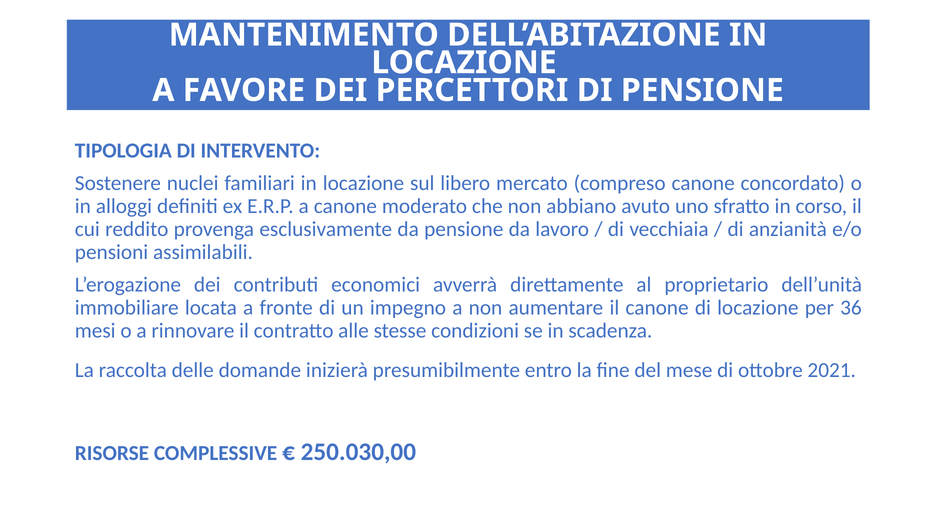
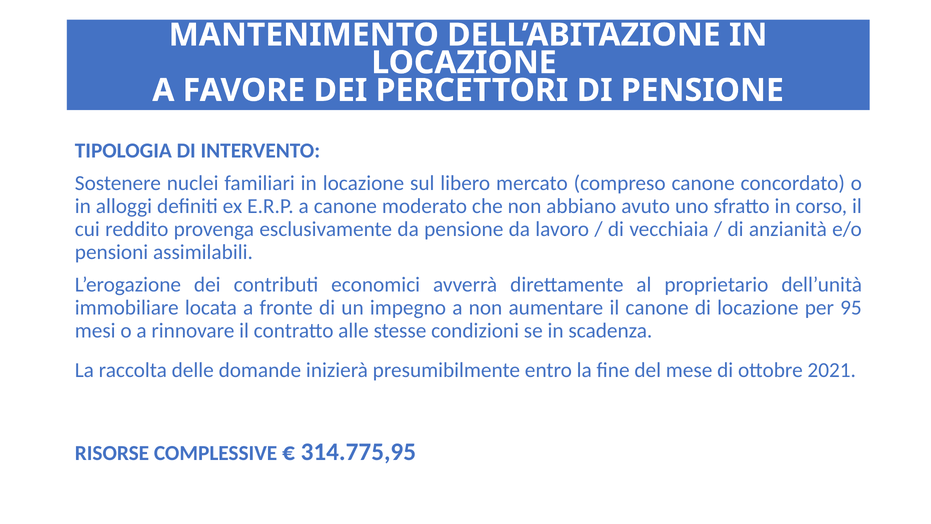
36: 36 -> 95
250.030,00: 250.030,00 -> 314.775,95
